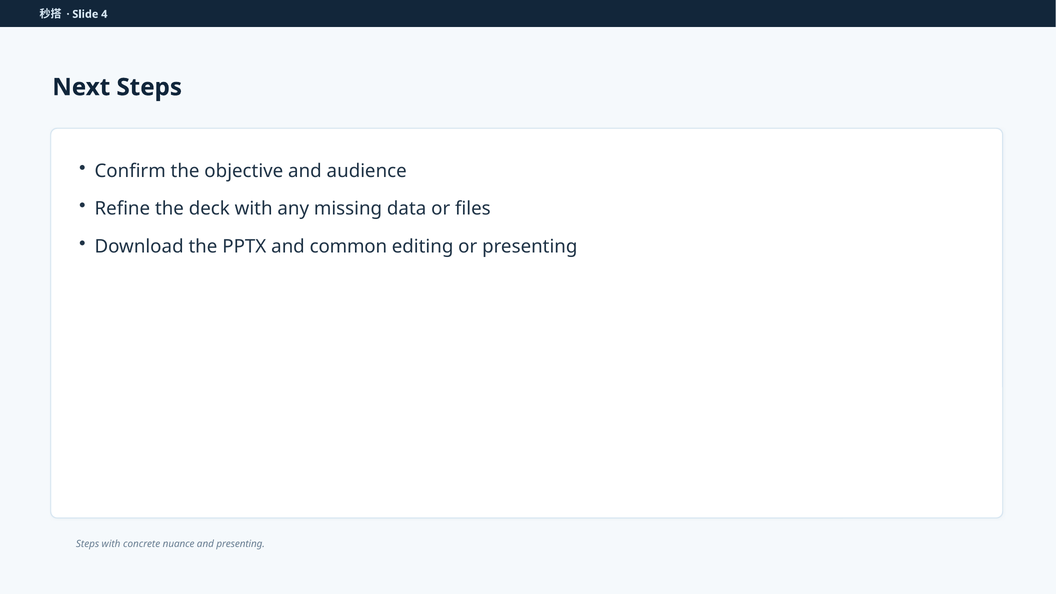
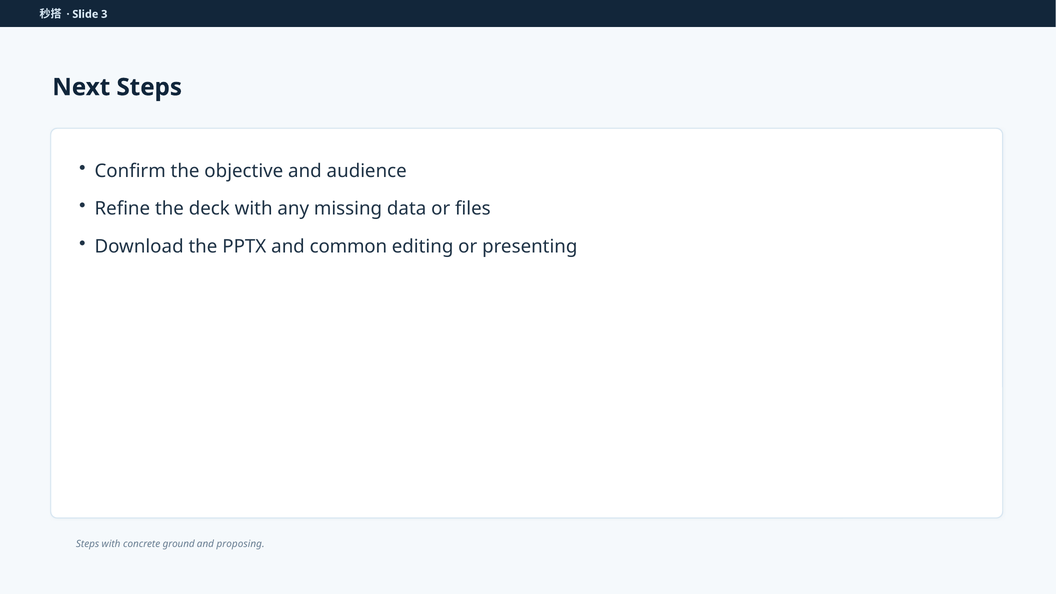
4: 4 -> 3
nuance: nuance -> ground
and presenting: presenting -> proposing
